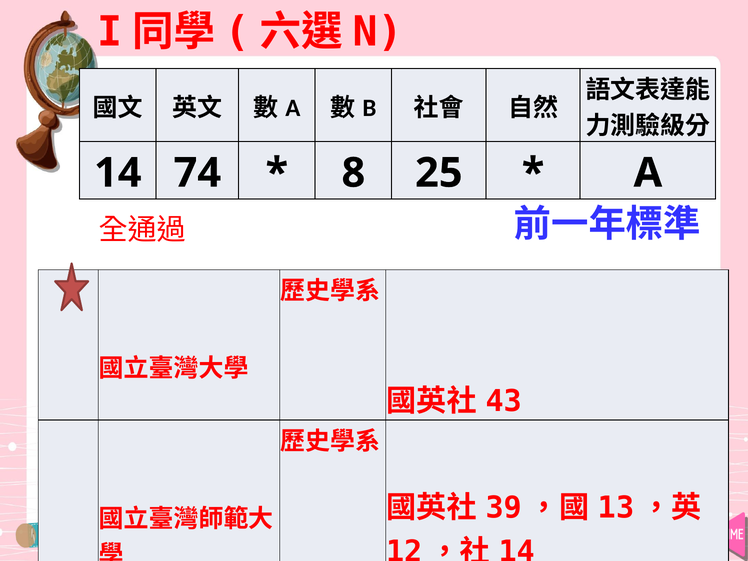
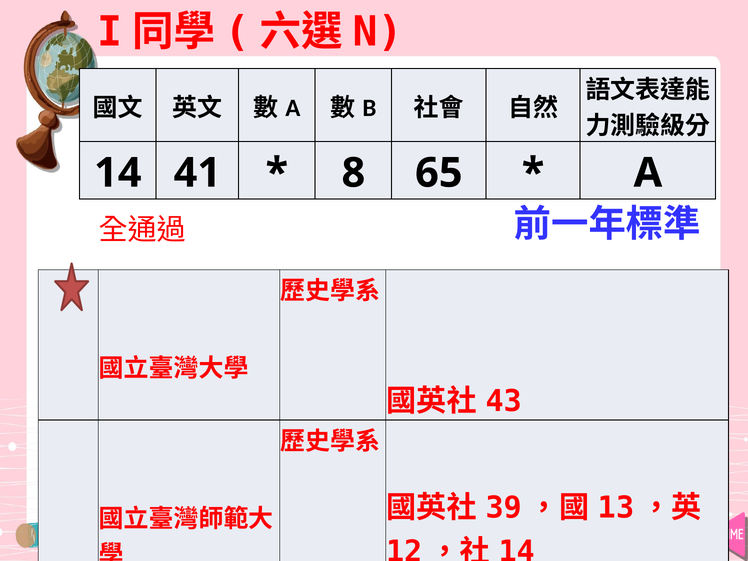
74: 74 -> 41
25: 25 -> 65
